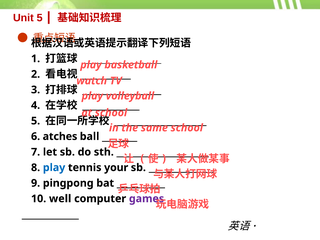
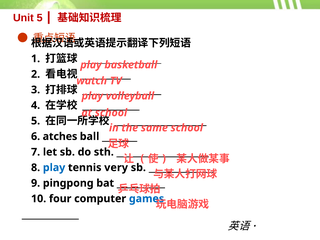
your: your -> very
well: well -> four
games colour: purple -> blue
